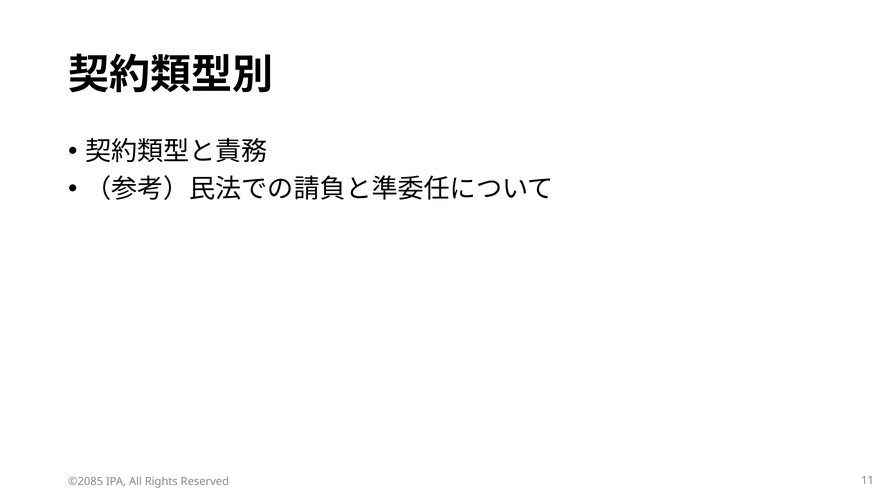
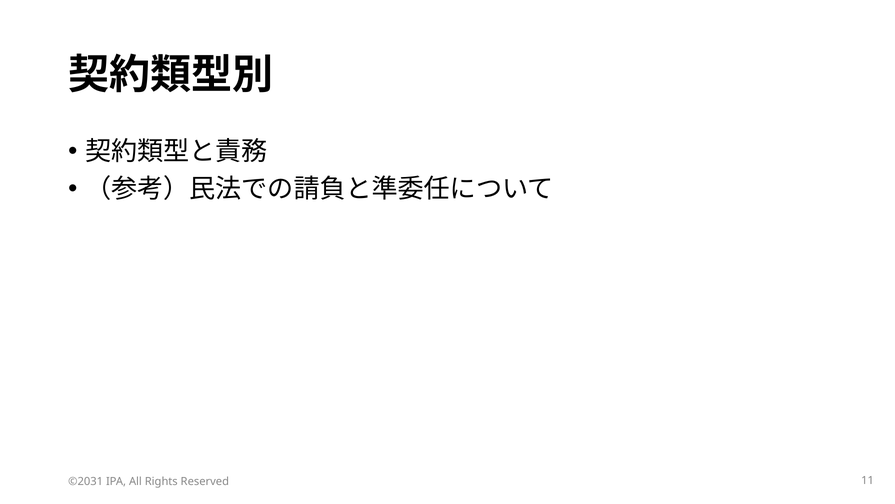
©2085: ©2085 -> ©2031
